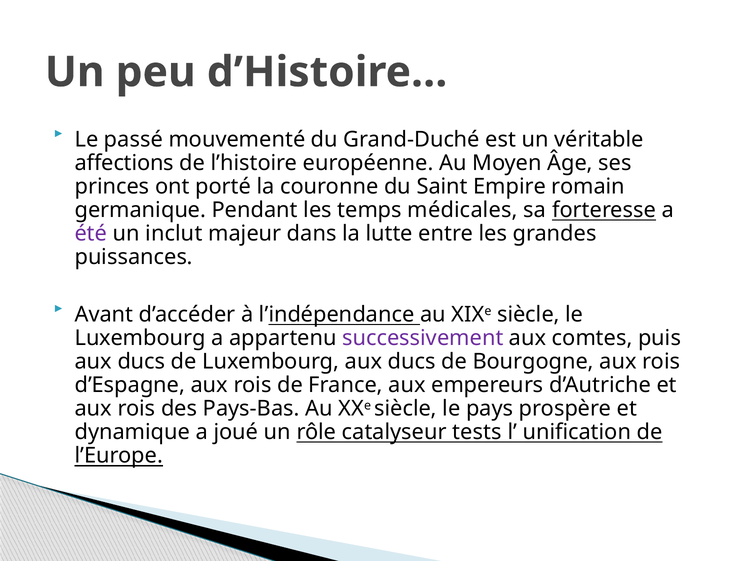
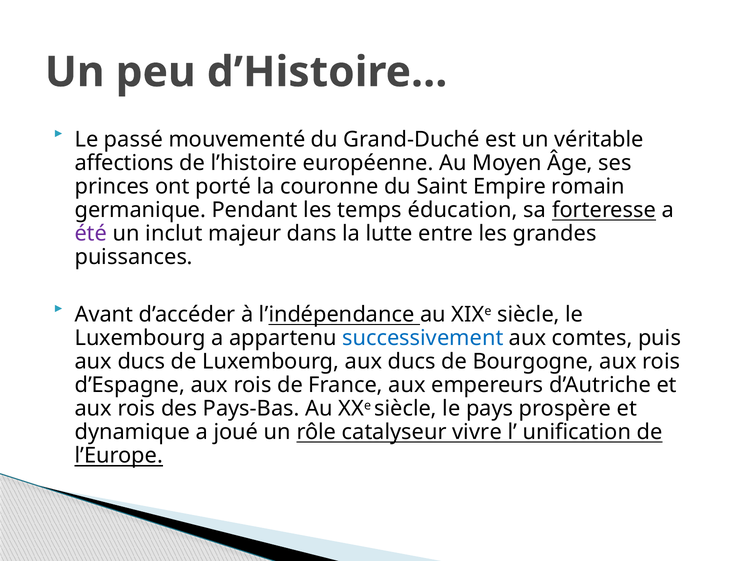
médicales: médicales -> éducation
successivement colour: purple -> blue
tests: tests -> vivre
